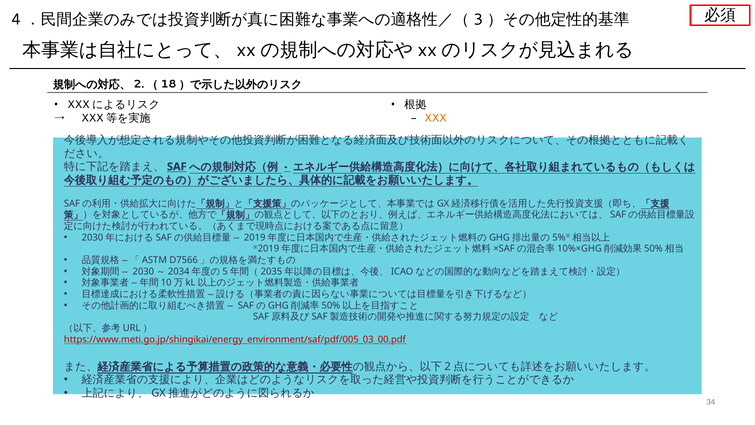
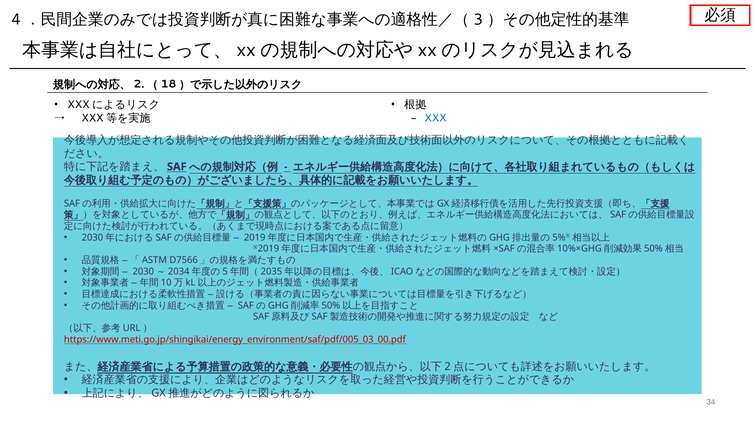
XXX colour: orange -> blue
